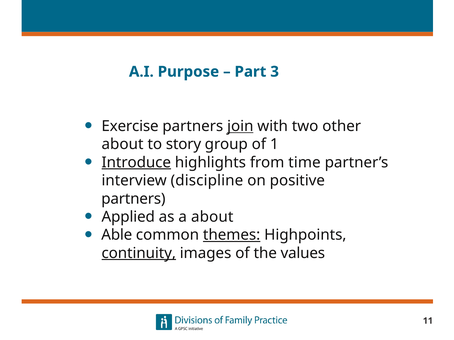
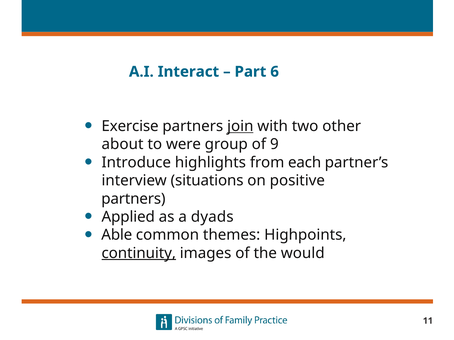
Purpose: Purpose -> Interact
3: 3 -> 6
story: story -> were
1: 1 -> 9
Introduce underline: present -> none
time: time -> each
discipline: discipline -> situations
a about: about -> dyads
themes underline: present -> none
values: values -> would
